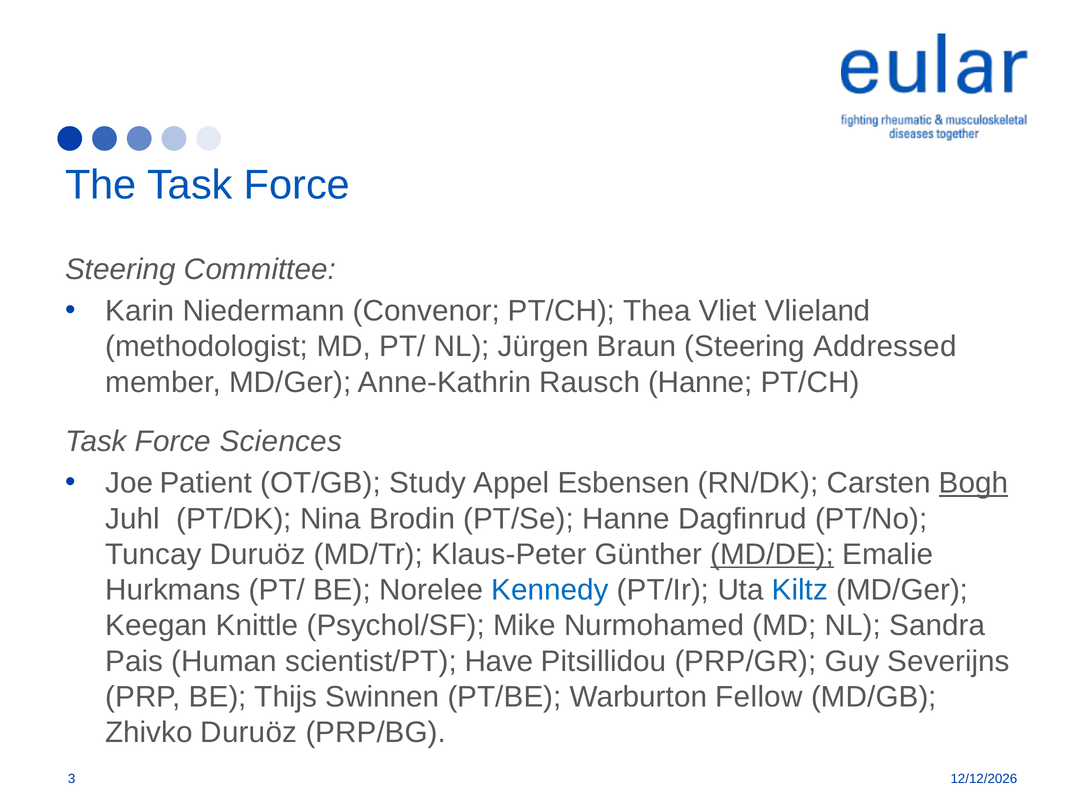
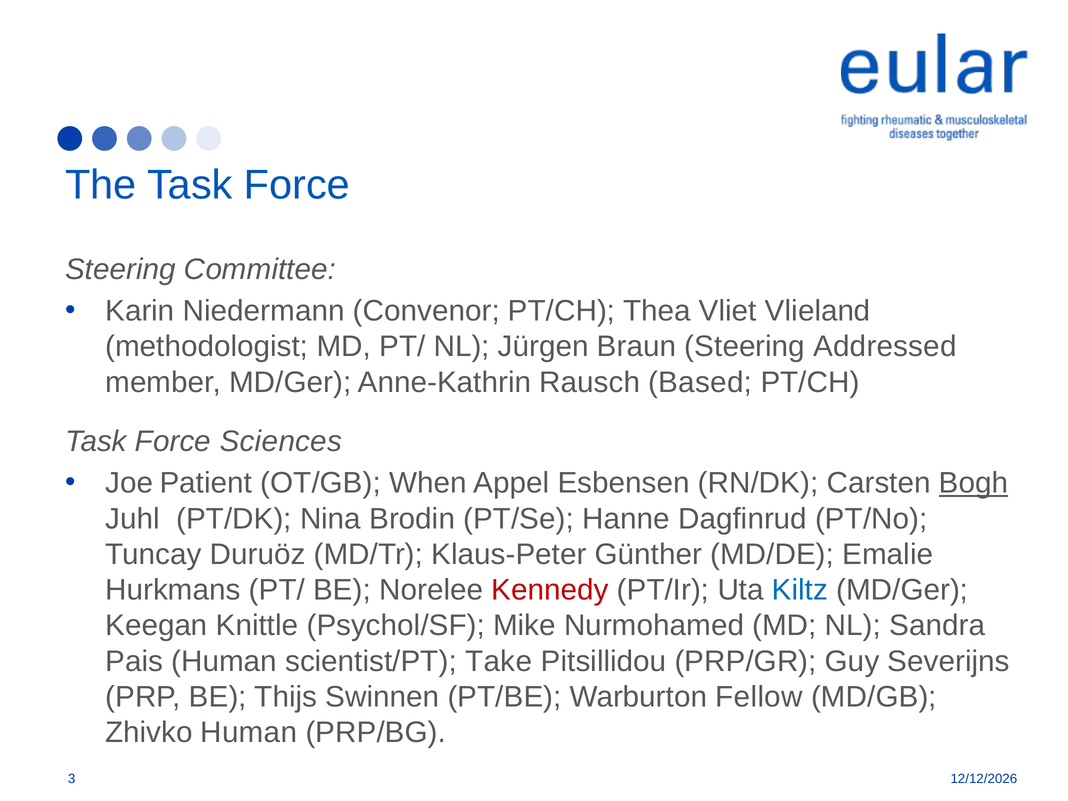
Rausch Hanne: Hanne -> Based
Study: Study -> When
MD/DE underline: present -> none
Kennedy colour: blue -> red
Have: Have -> Take
Zhivko Duruöz: Duruöz -> Human
